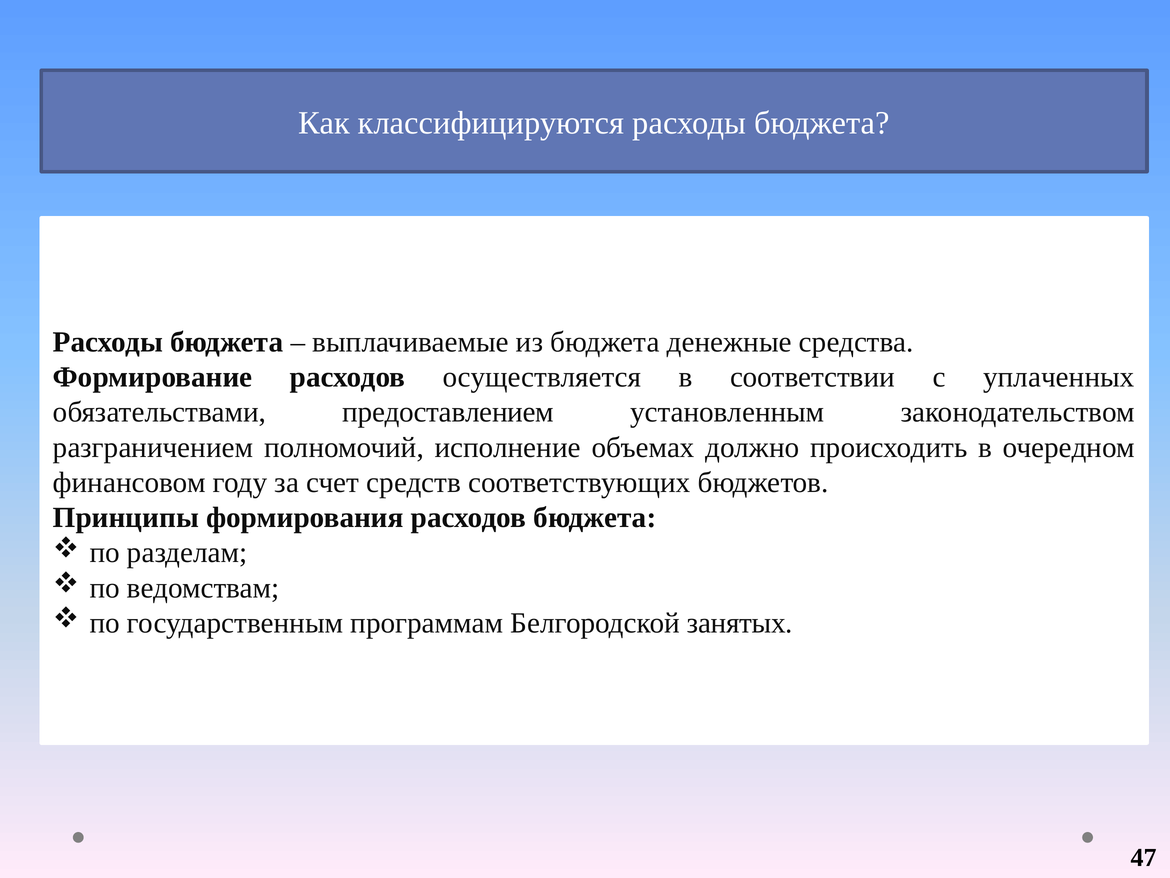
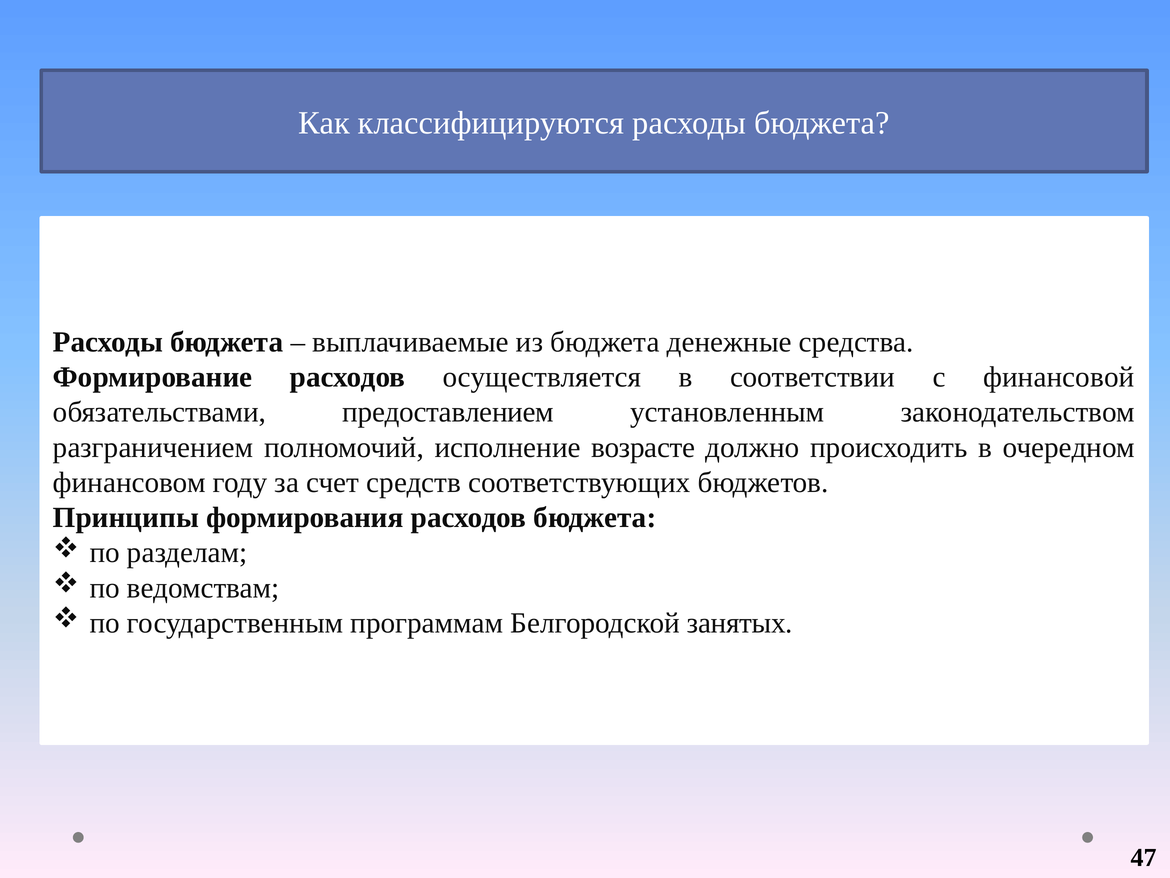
уплаченных: уплаченных -> финансовой
объемах: объемах -> возрасте
